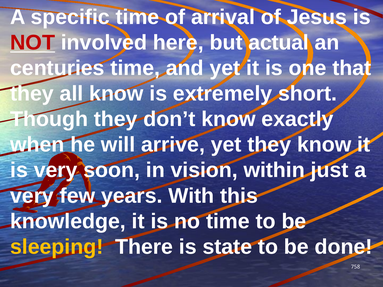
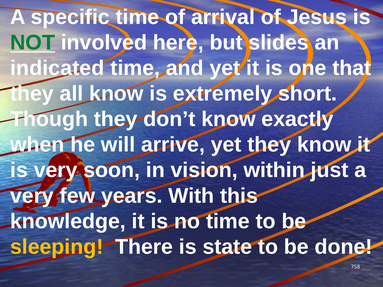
NOT colour: red -> green
actual: actual -> slides
centuries: centuries -> indicated
